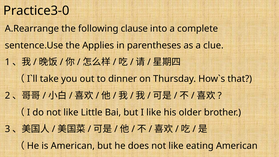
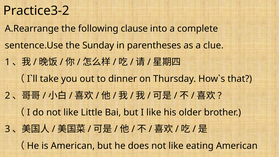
Practice3-0: Practice3-0 -> Practice3-2
Applies: Applies -> Sunday
